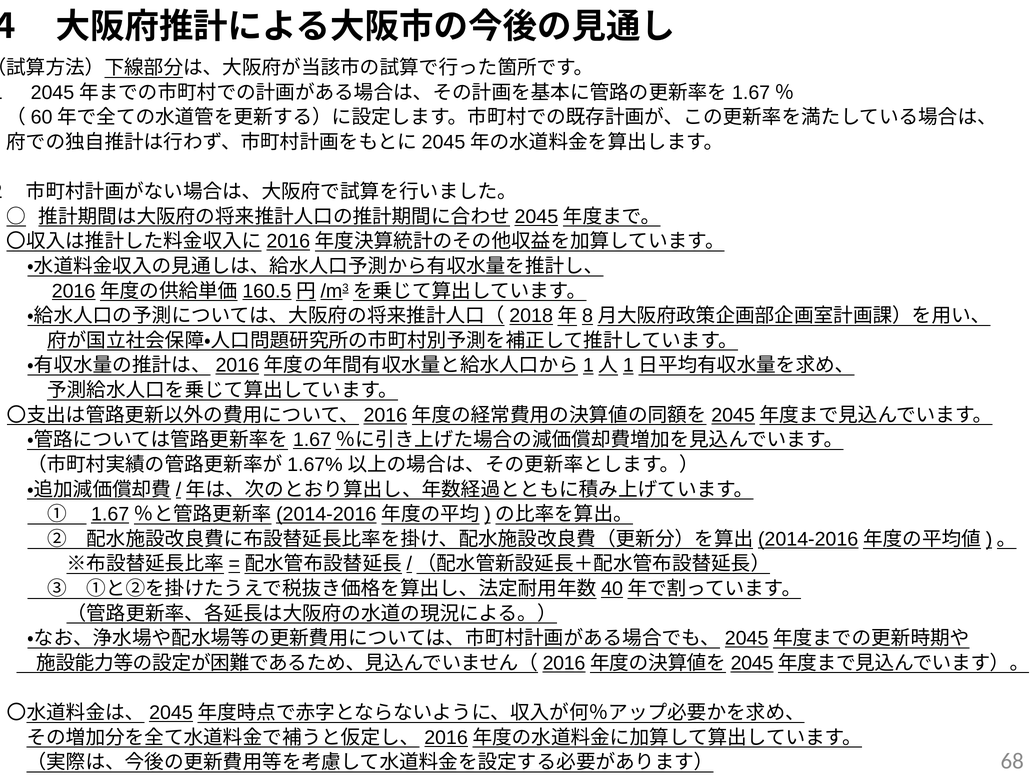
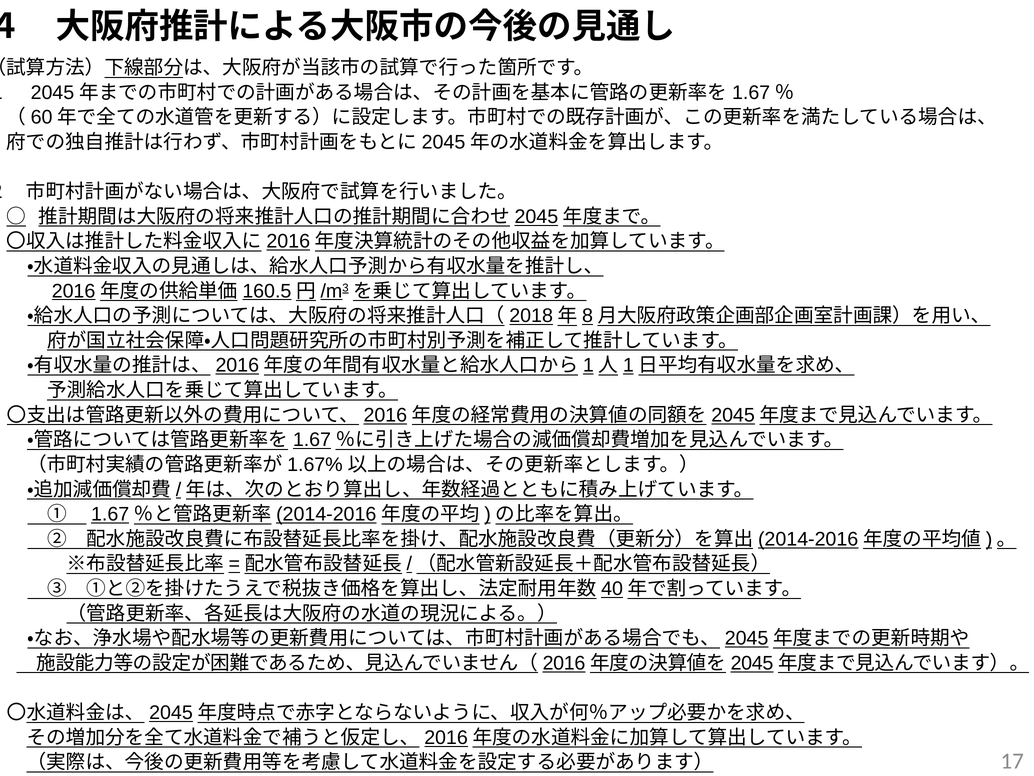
68: 68 -> 17
